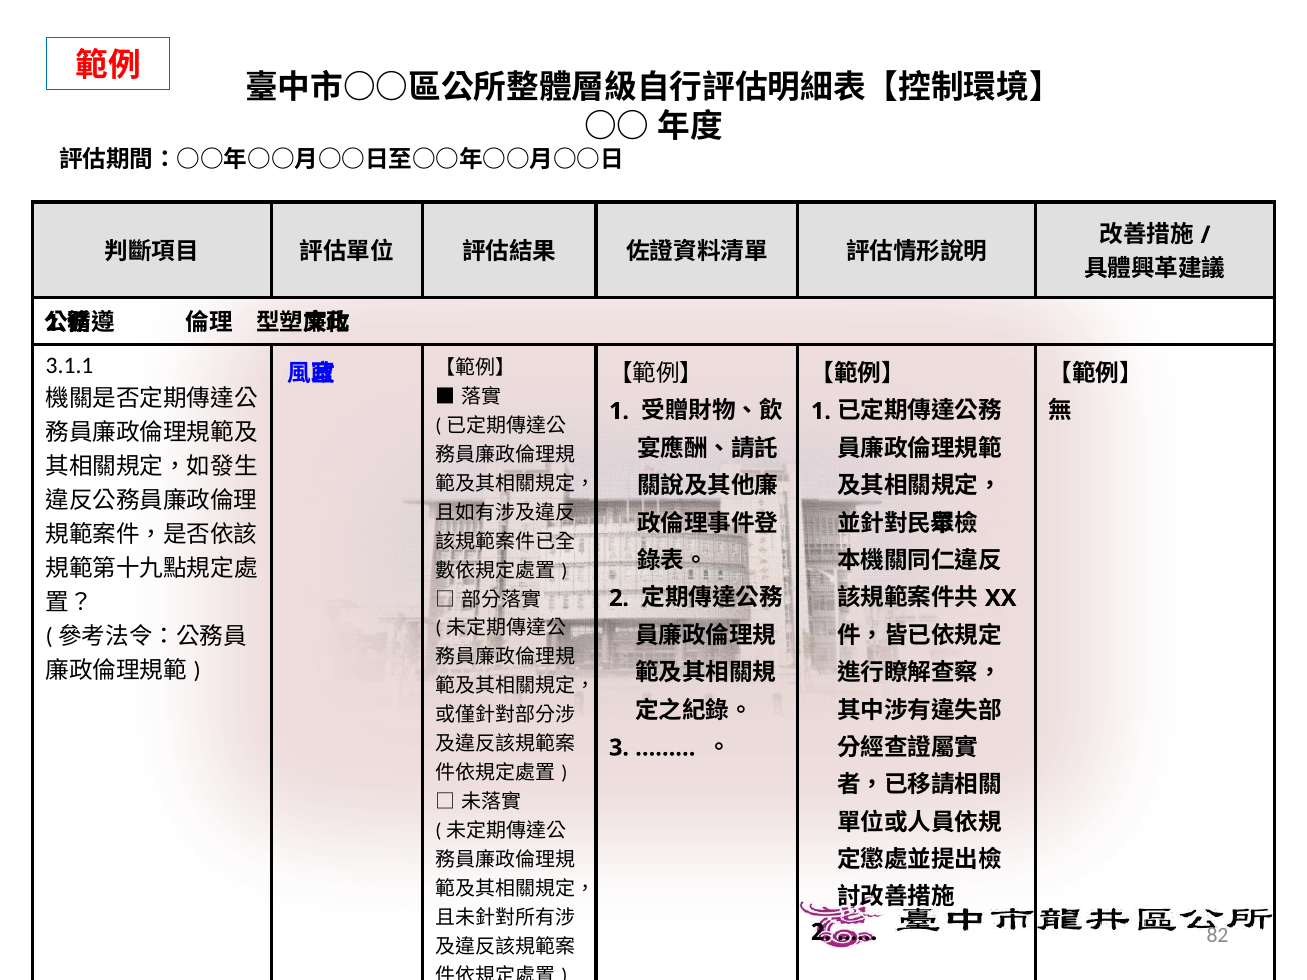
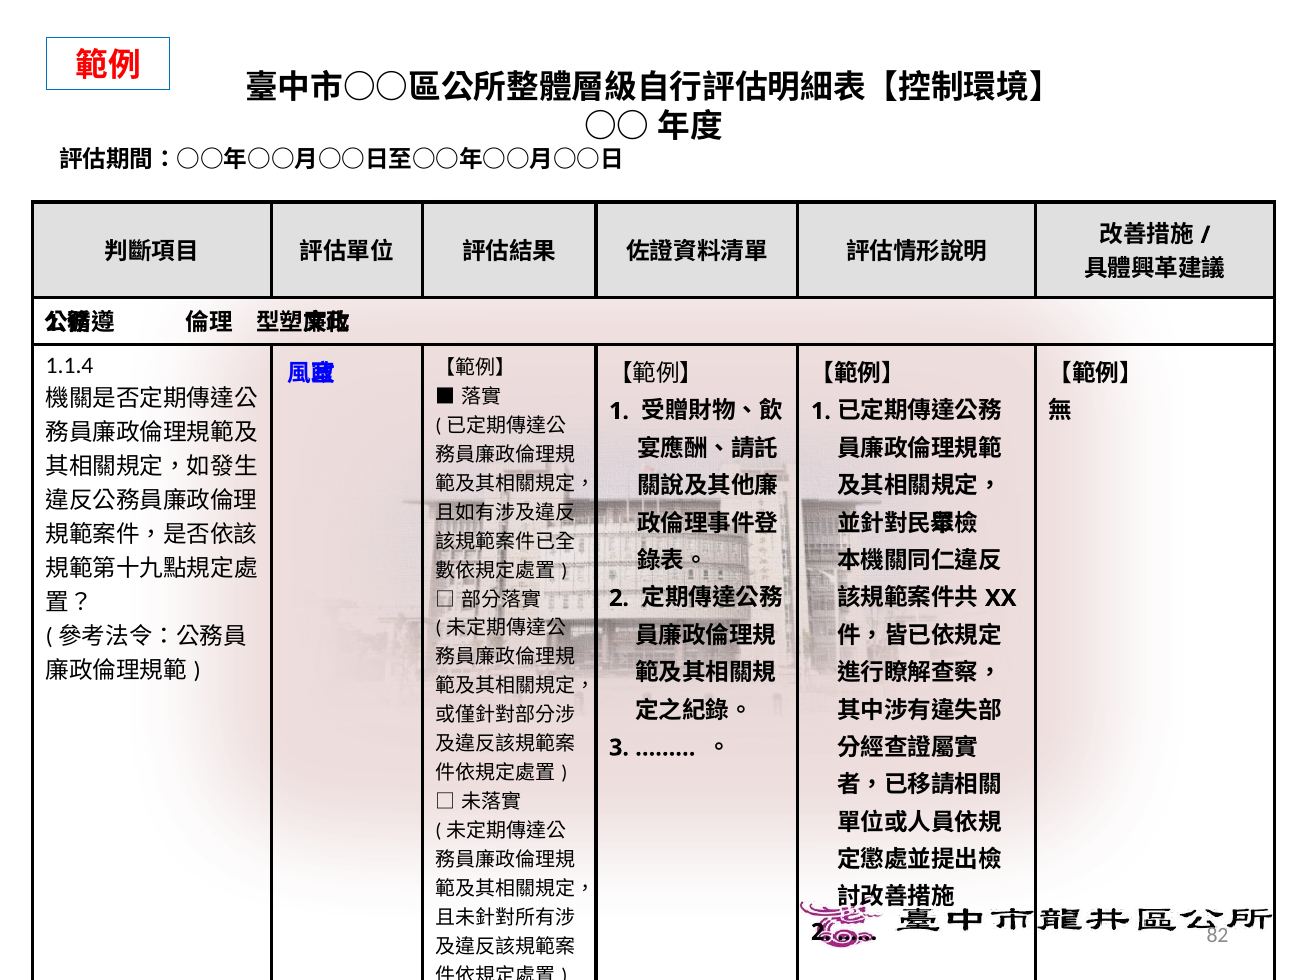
3.1.1: 3.1.1 -> 1.1.4
